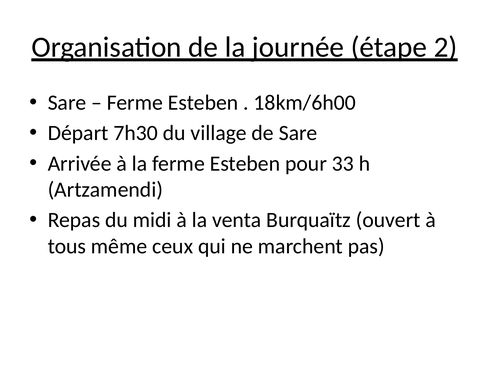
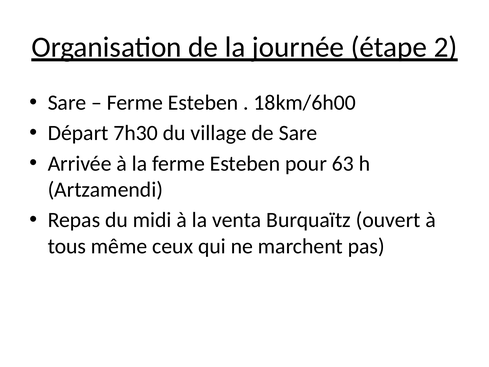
33: 33 -> 63
